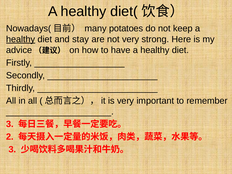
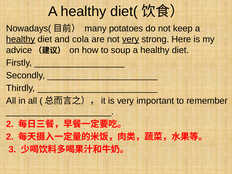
stay: stay -> cola
very at (131, 39) underline: none -> present
have: have -> soup
3 at (10, 124): 3 -> 2
